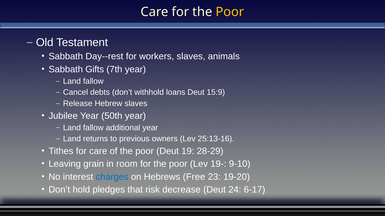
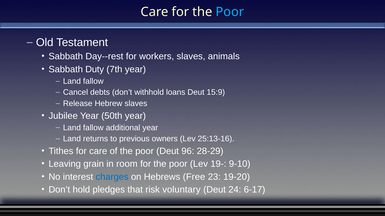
Poor at (230, 12) colour: yellow -> light blue
Gifts: Gifts -> Duty
19: 19 -> 96
decrease: decrease -> voluntary
